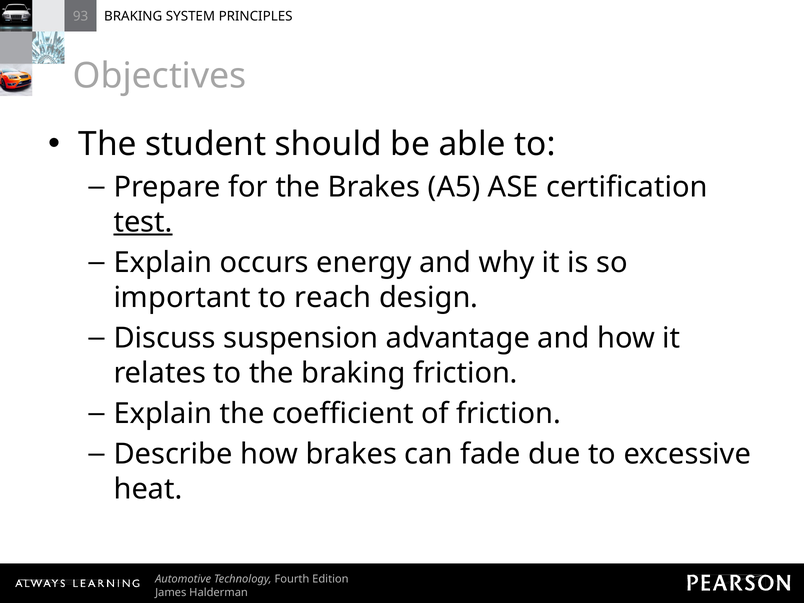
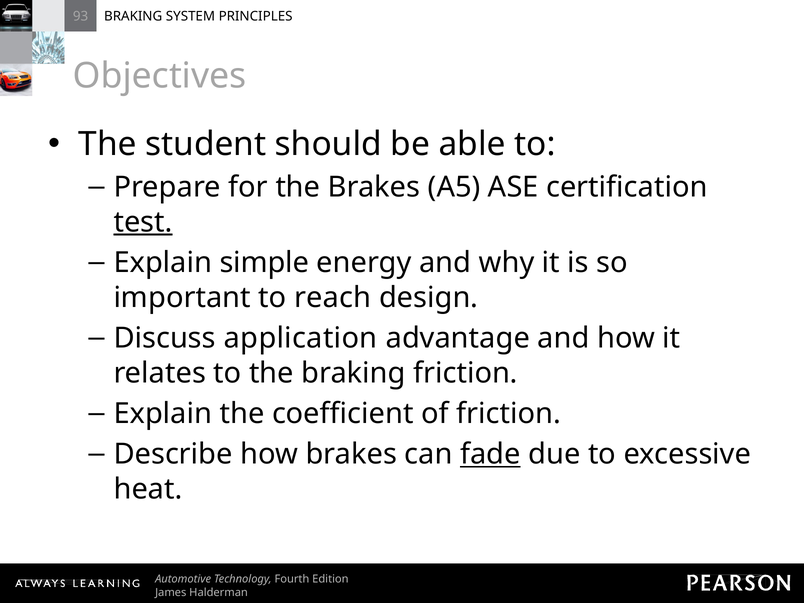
occurs: occurs -> simple
suspension: suspension -> application
fade underline: none -> present
